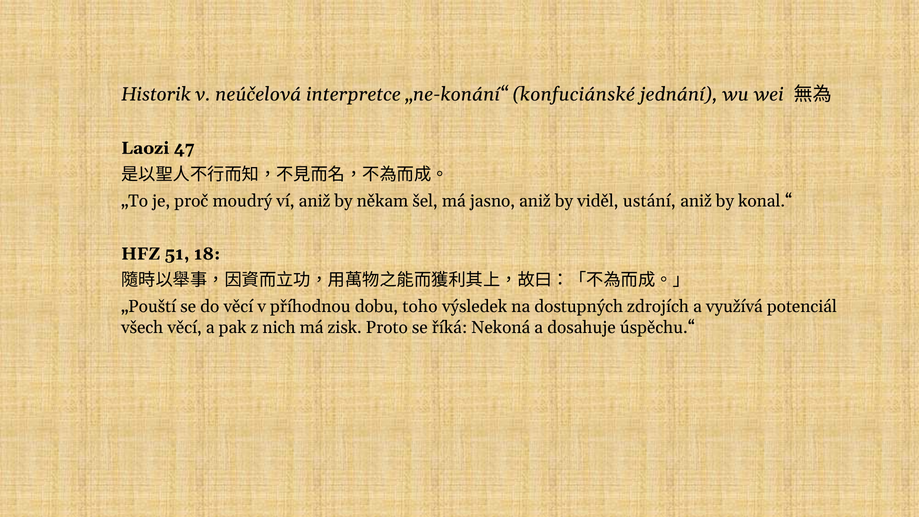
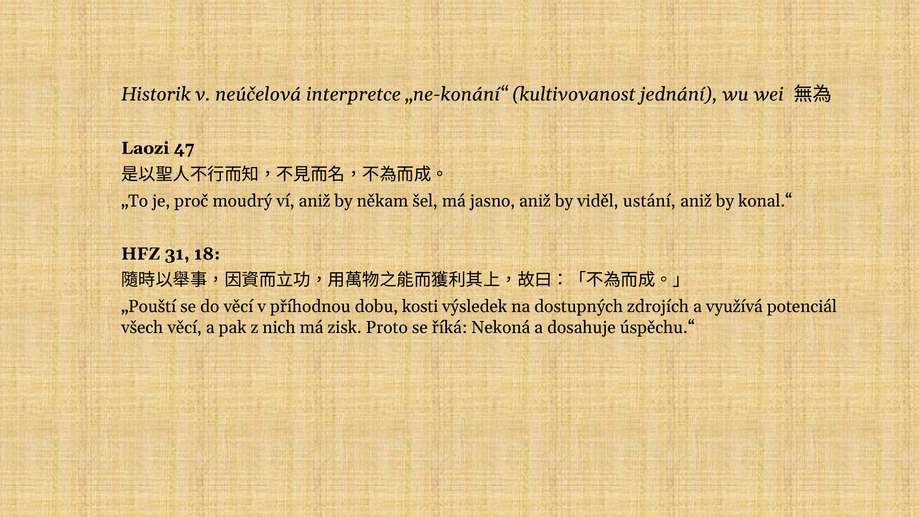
konfuciánské: konfuciánské -> kultivovanost
51: 51 -> 31
toho: toho -> kosti
